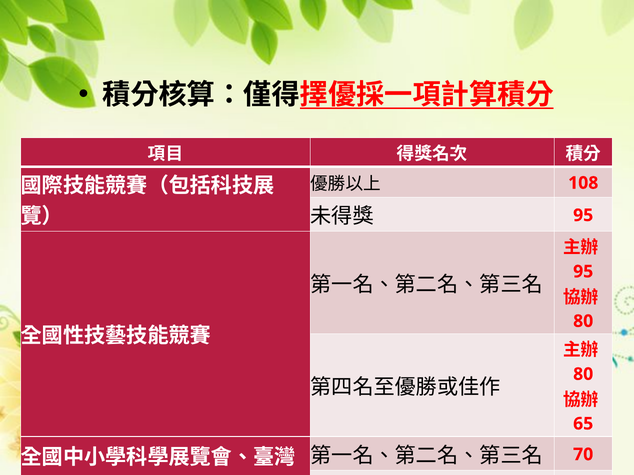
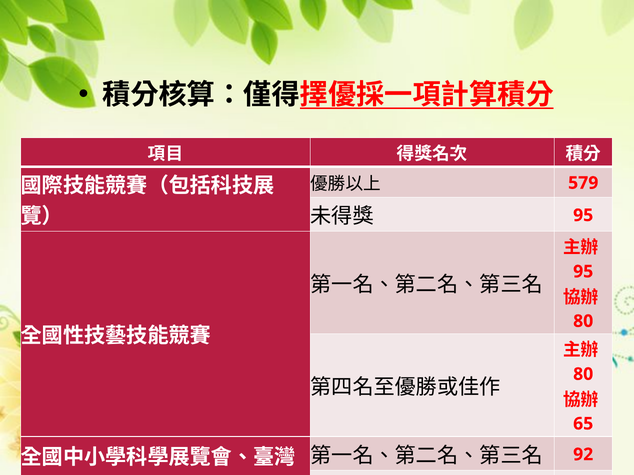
108: 108 -> 579
70: 70 -> 92
